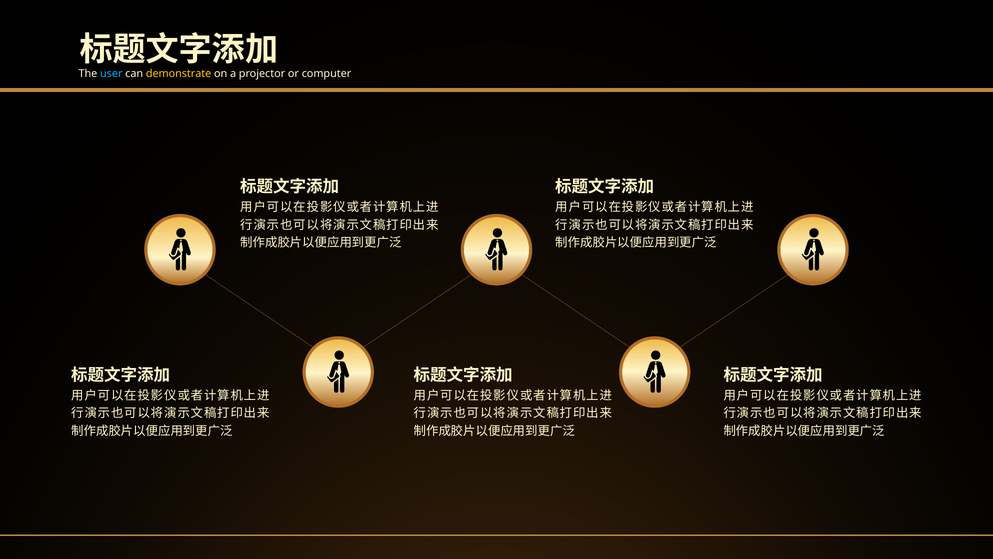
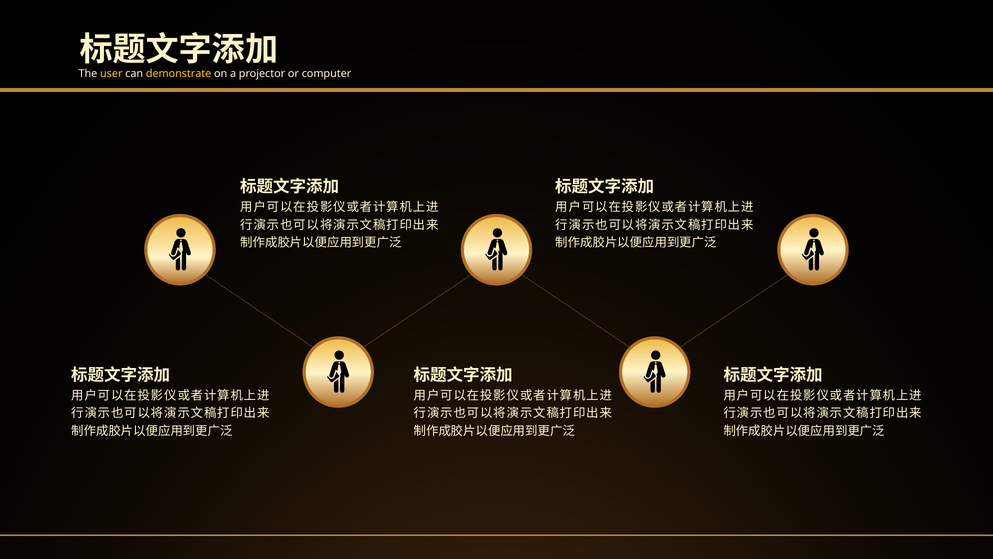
user colour: light blue -> yellow
